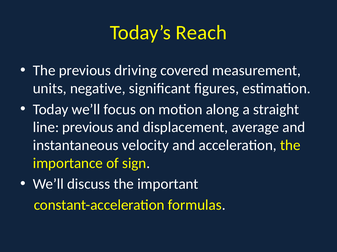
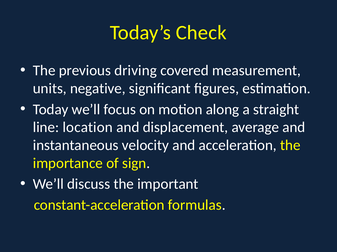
Reach: Reach -> Check
line previous: previous -> location
